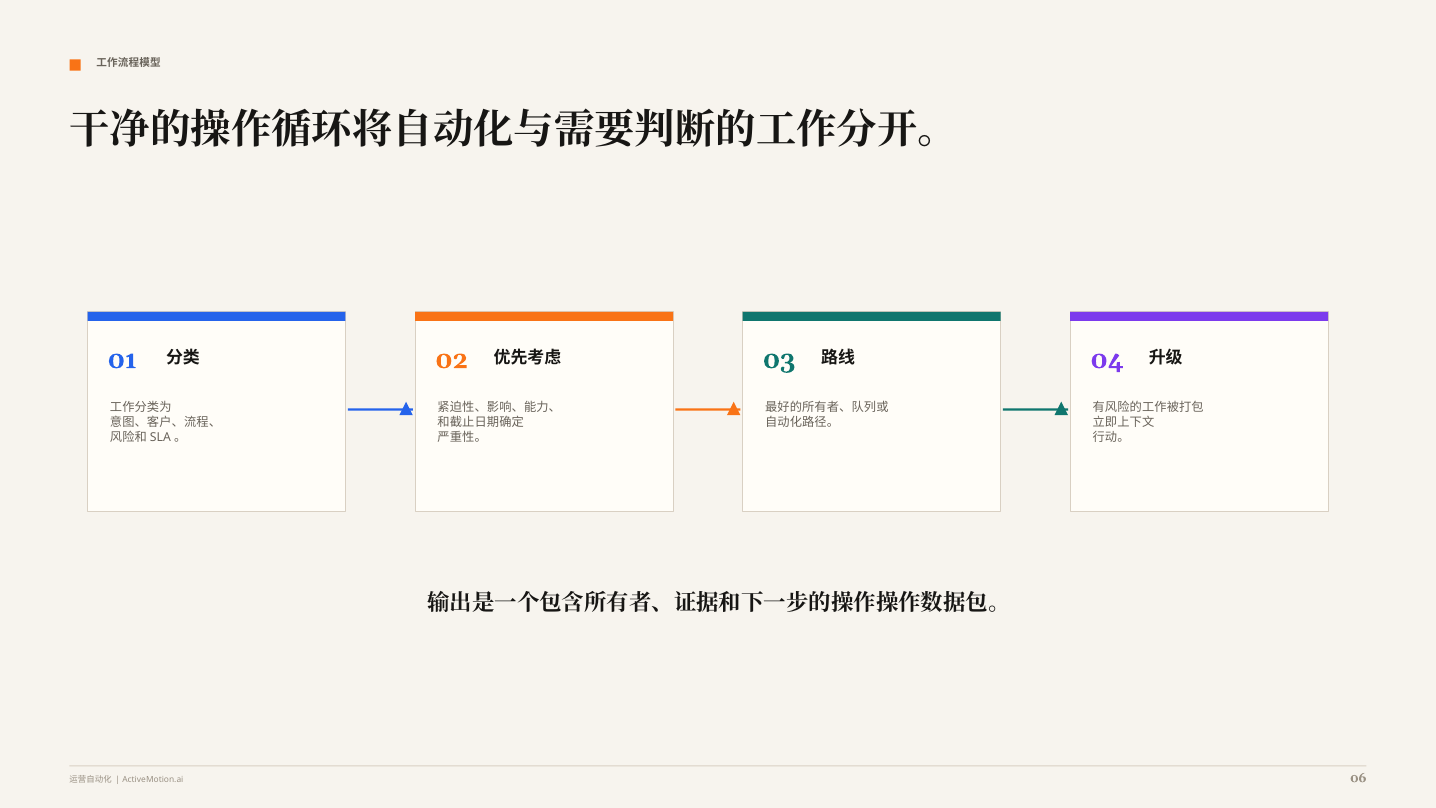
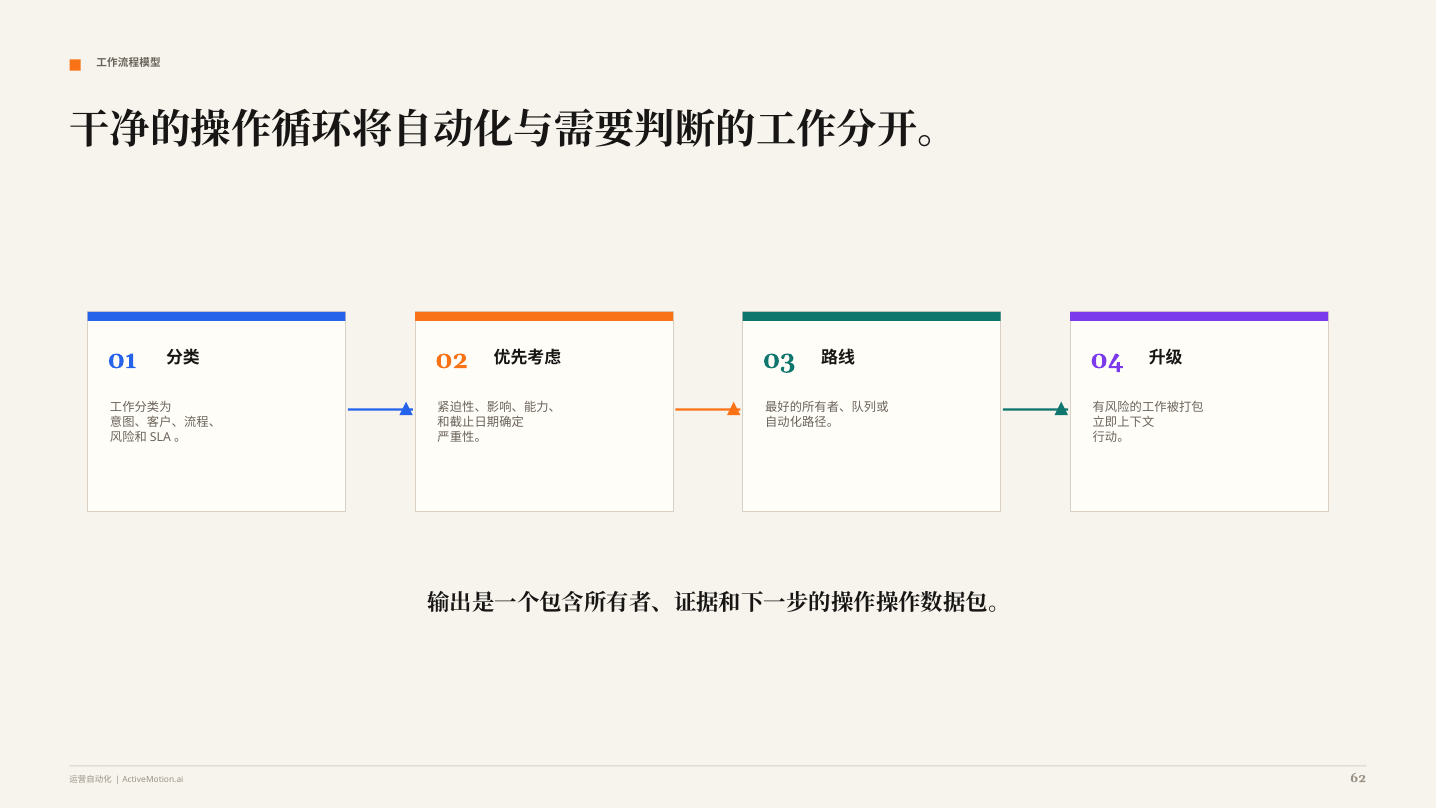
06: 06 -> 62
